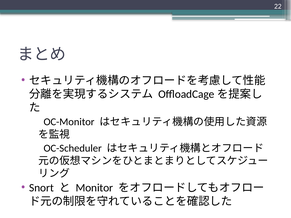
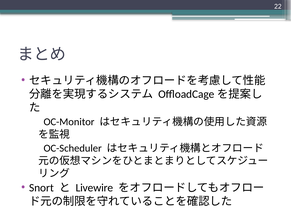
Monitor: Monitor -> Livewire
